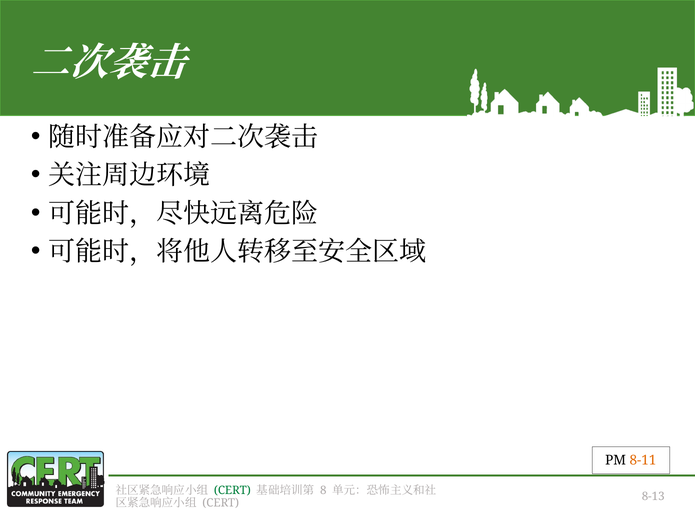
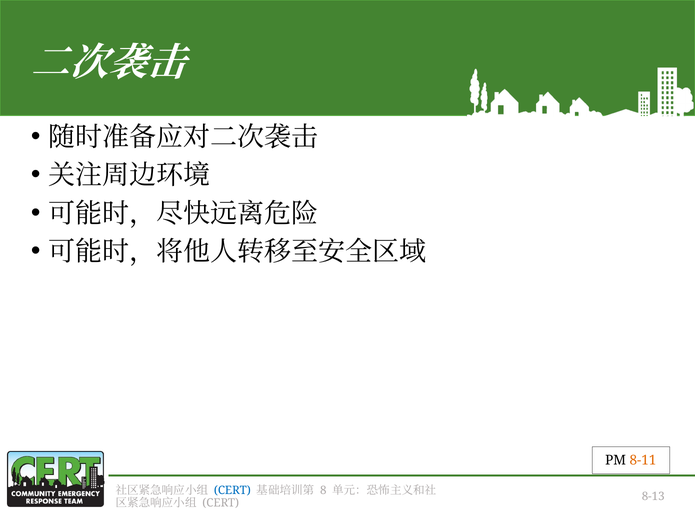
CERT at (232, 491) colour: green -> blue
